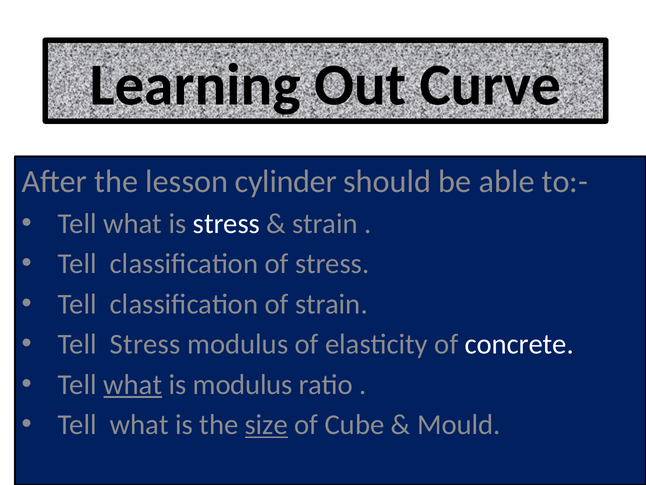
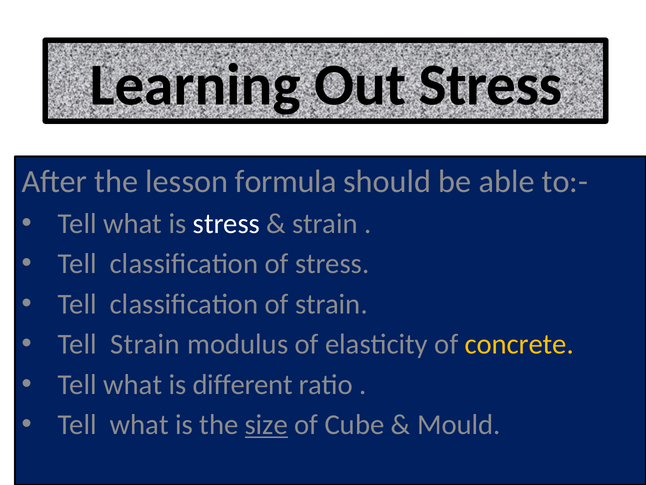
Out Curve: Curve -> Stress
cylinder: cylinder -> formula
Tell Stress: Stress -> Strain
concrete colour: white -> yellow
what at (133, 384) underline: present -> none
is modulus: modulus -> different
